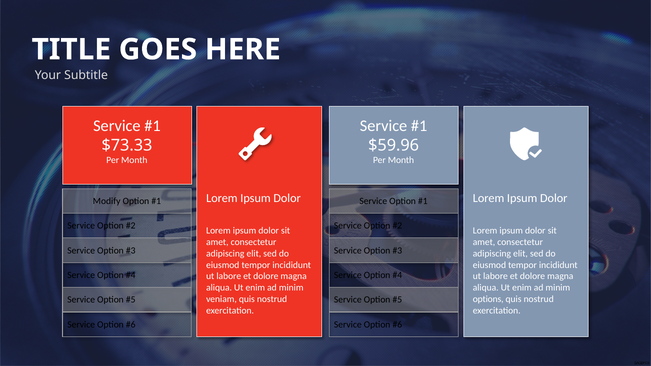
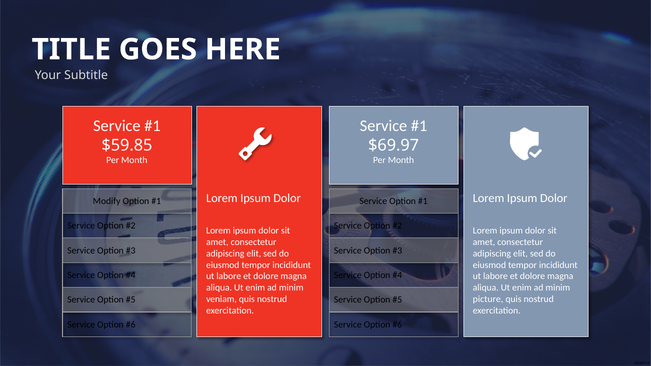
$73.33: $73.33 -> $59.85
$59.96: $59.96 -> $69.97
options: options -> picture
